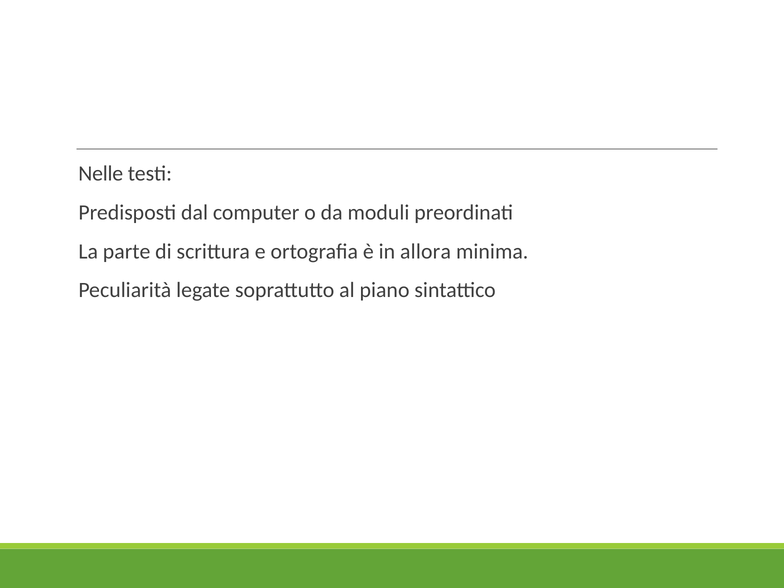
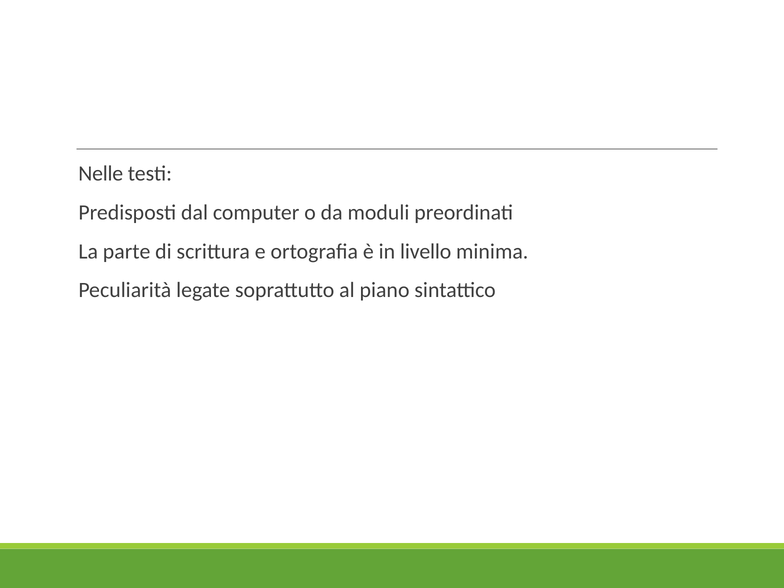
allora: allora -> livello
